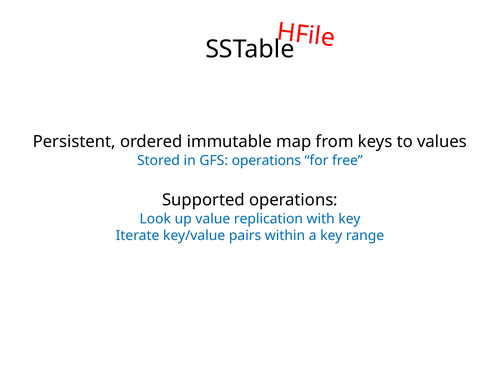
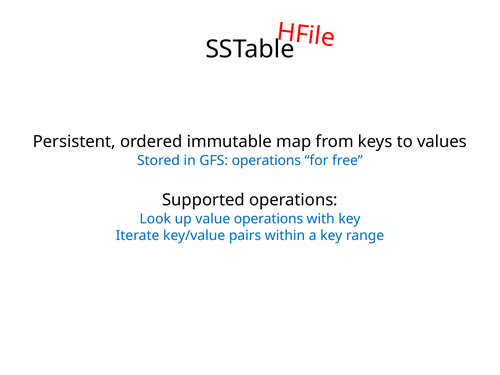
value replication: replication -> operations
